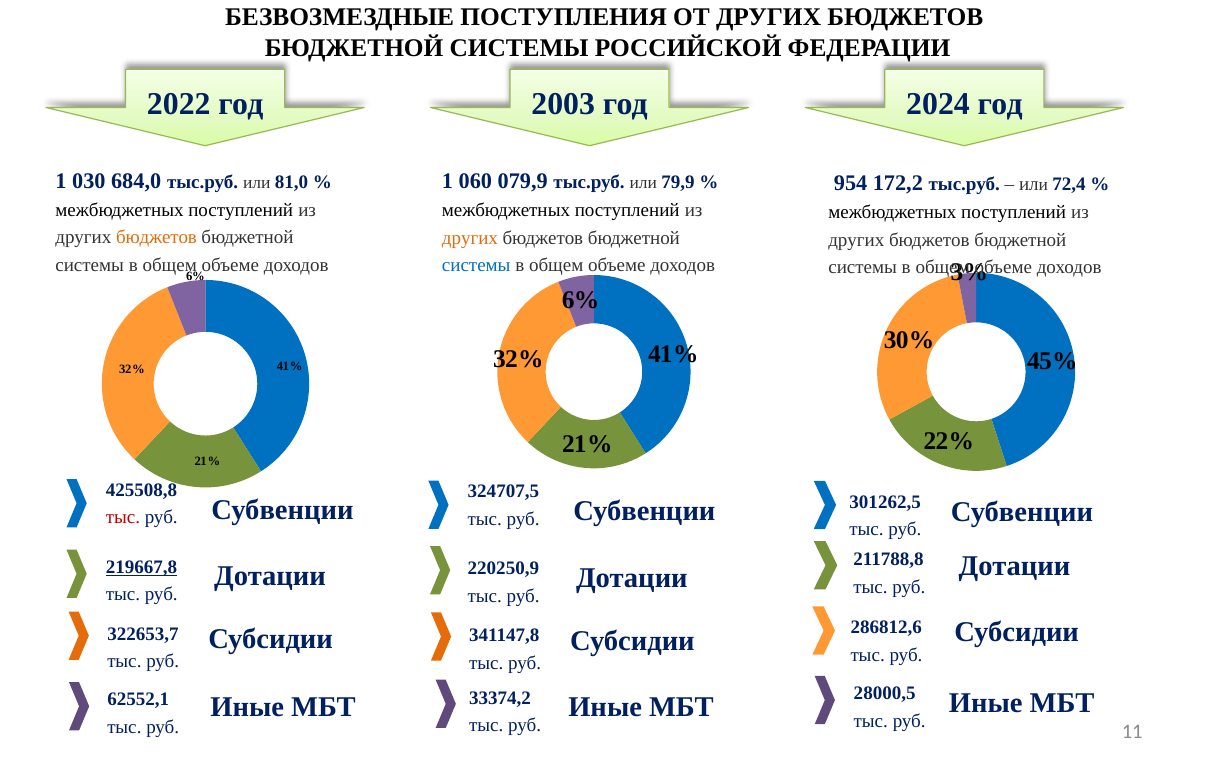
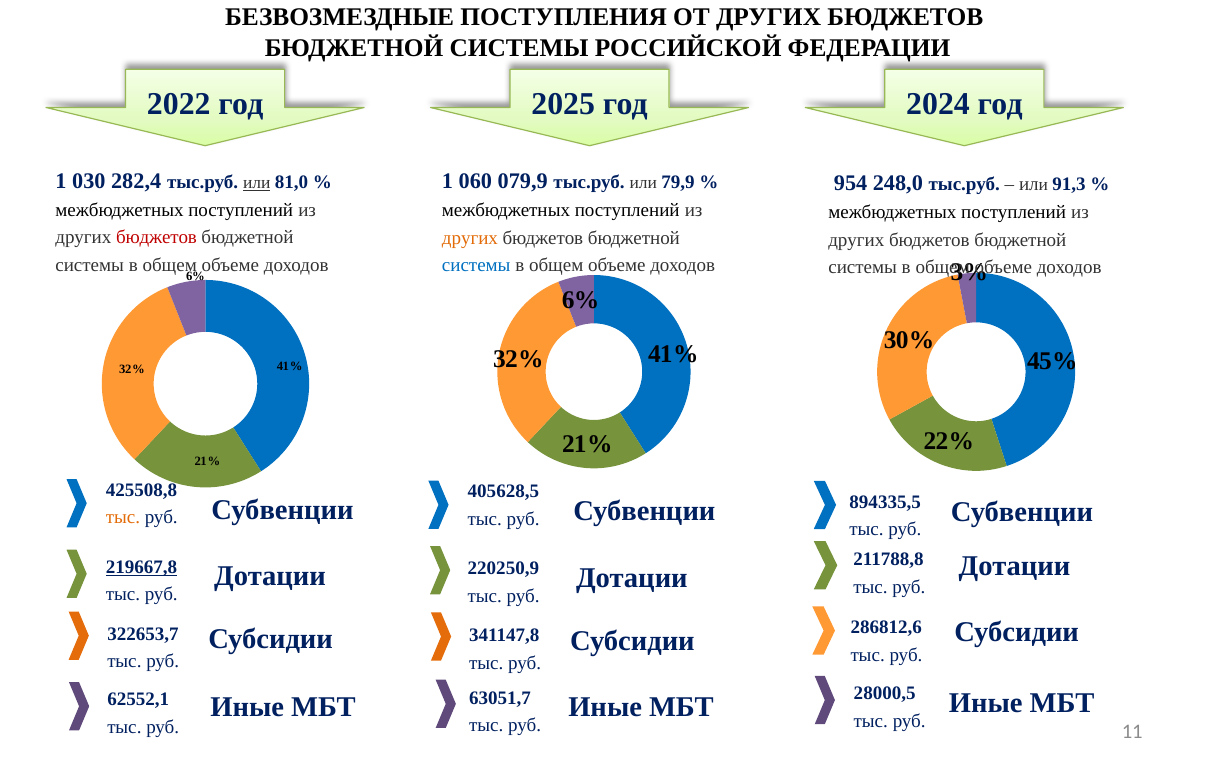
2003: 2003 -> 2025
684,0: 684,0 -> 282,4
или at (257, 182) underline: none -> present
172,2: 172,2 -> 248,0
72,4: 72,4 -> 91,3
бюджетов at (157, 237) colour: orange -> red
324707,5: 324707,5 -> 405628,5
301262,5: 301262,5 -> 894335,5
тыс at (123, 517) colour: red -> orange
33374,2: 33374,2 -> 63051,7
